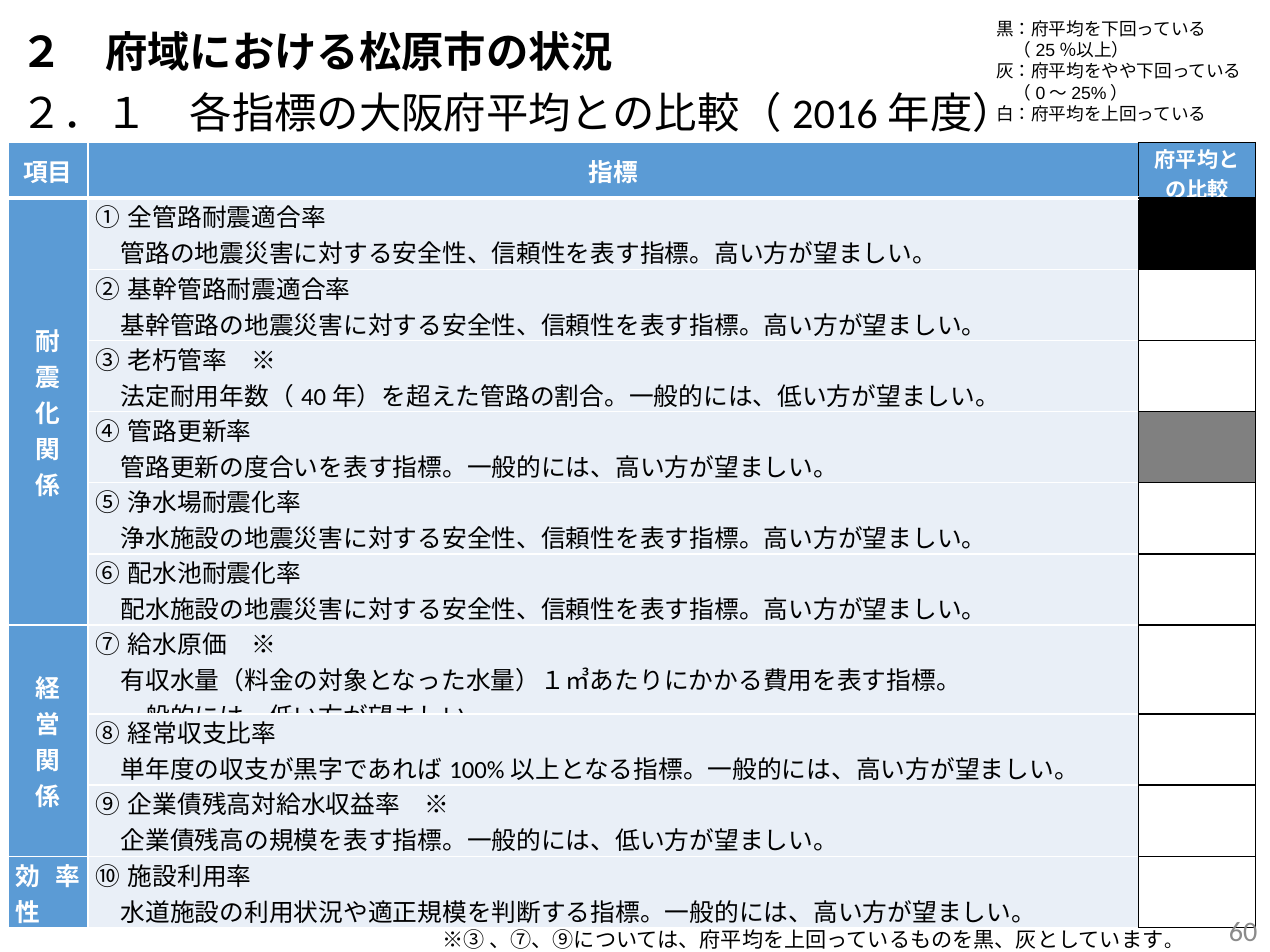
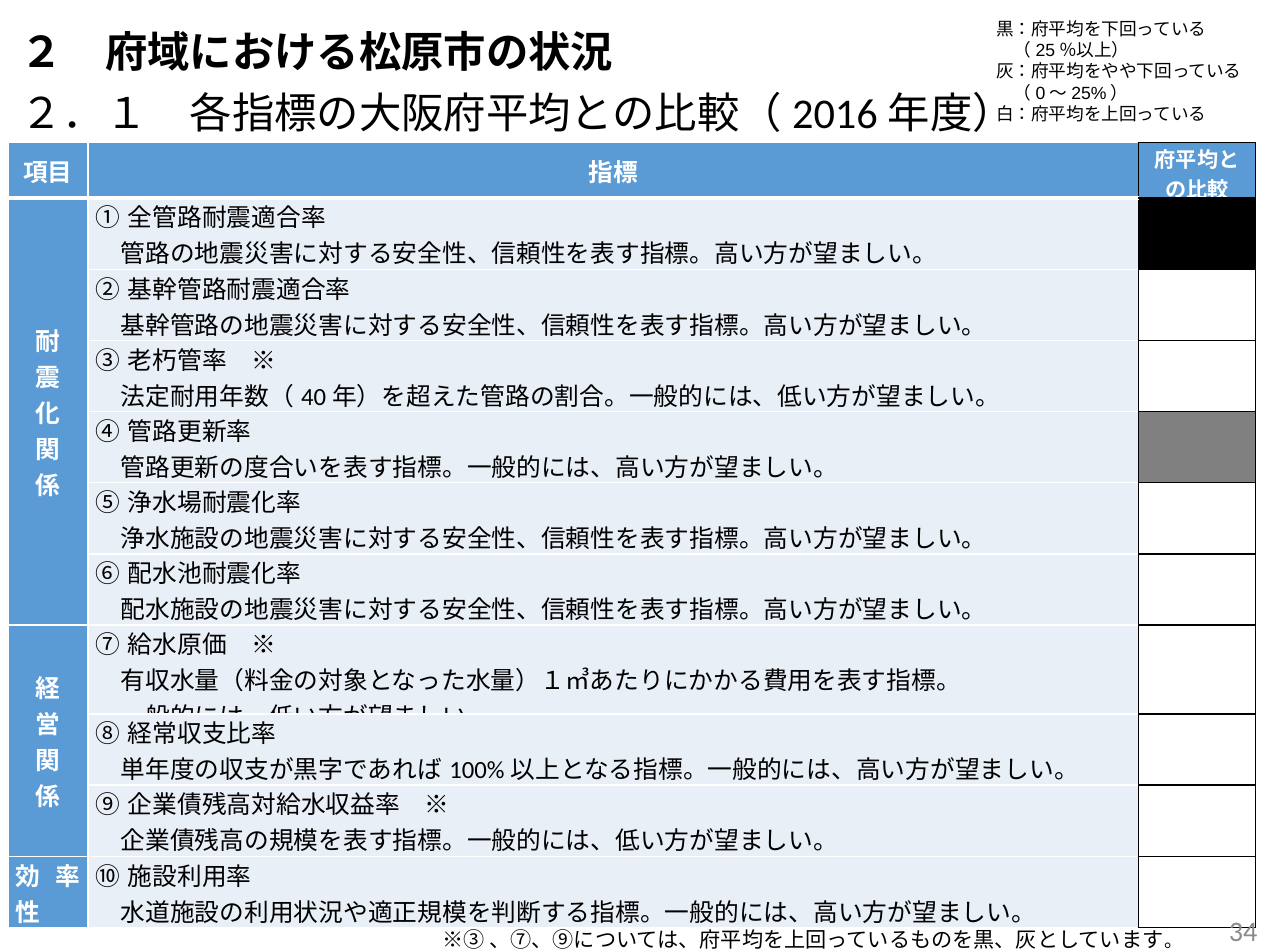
60: 60 -> 34
